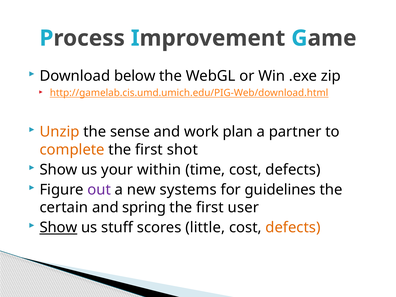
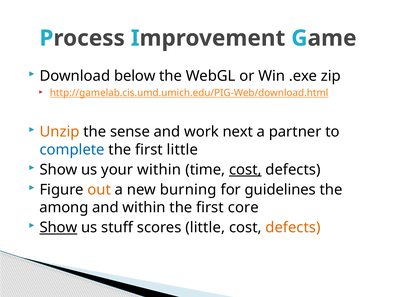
plan: plan -> next
complete colour: orange -> blue
first shot: shot -> little
cost at (245, 170) underline: none -> present
out colour: purple -> orange
systems: systems -> burning
certain: certain -> among
and spring: spring -> within
user: user -> core
